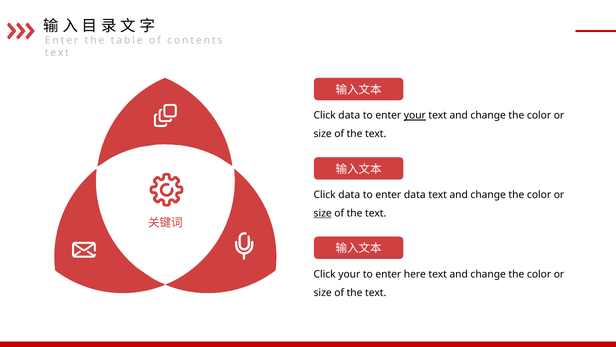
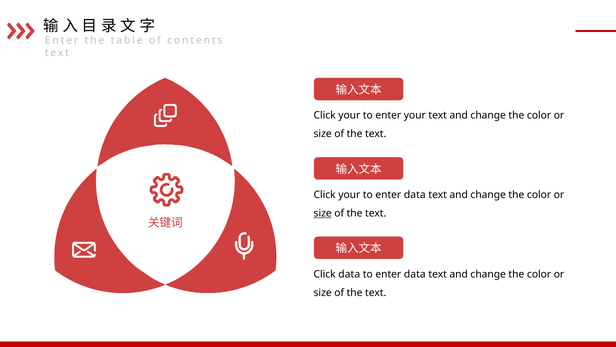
data at (349, 115): data -> your
your at (415, 115) underline: present -> none
data at (349, 195): data -> your
Click your: your -> data
here at (415, 274): here -> data
